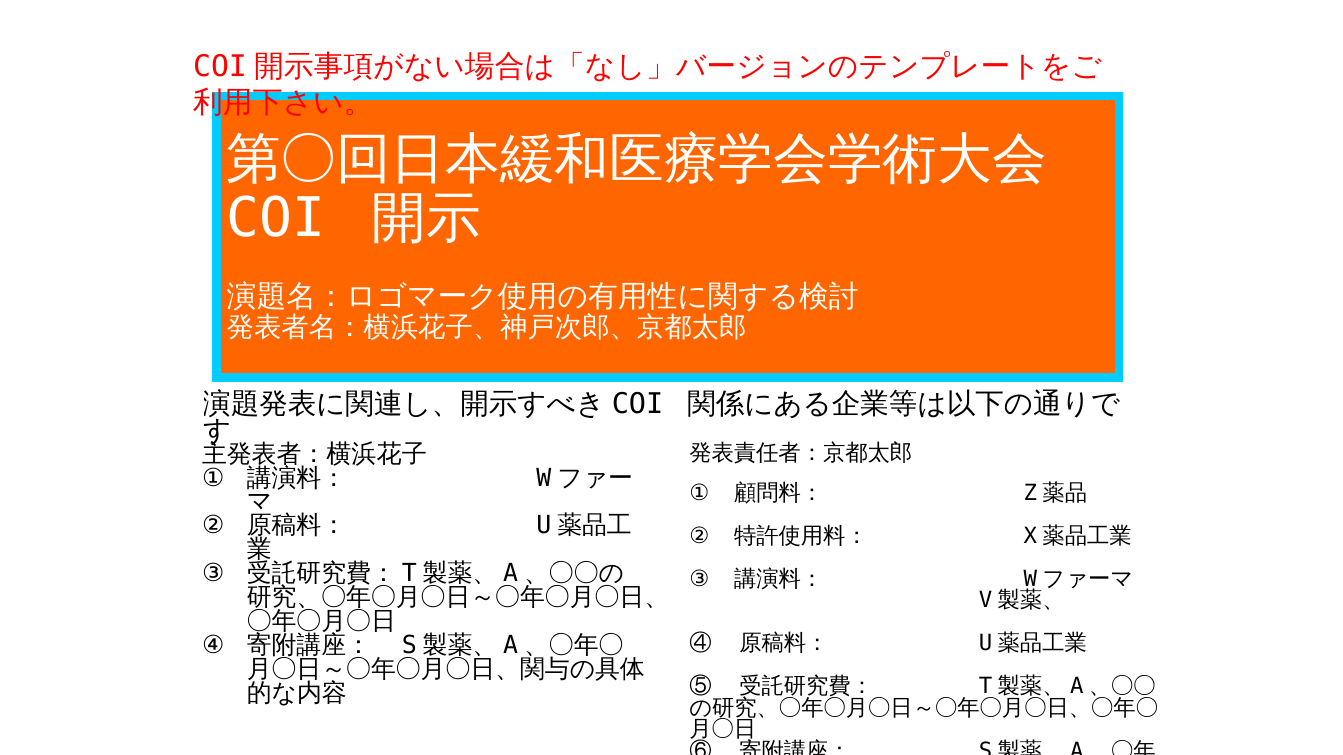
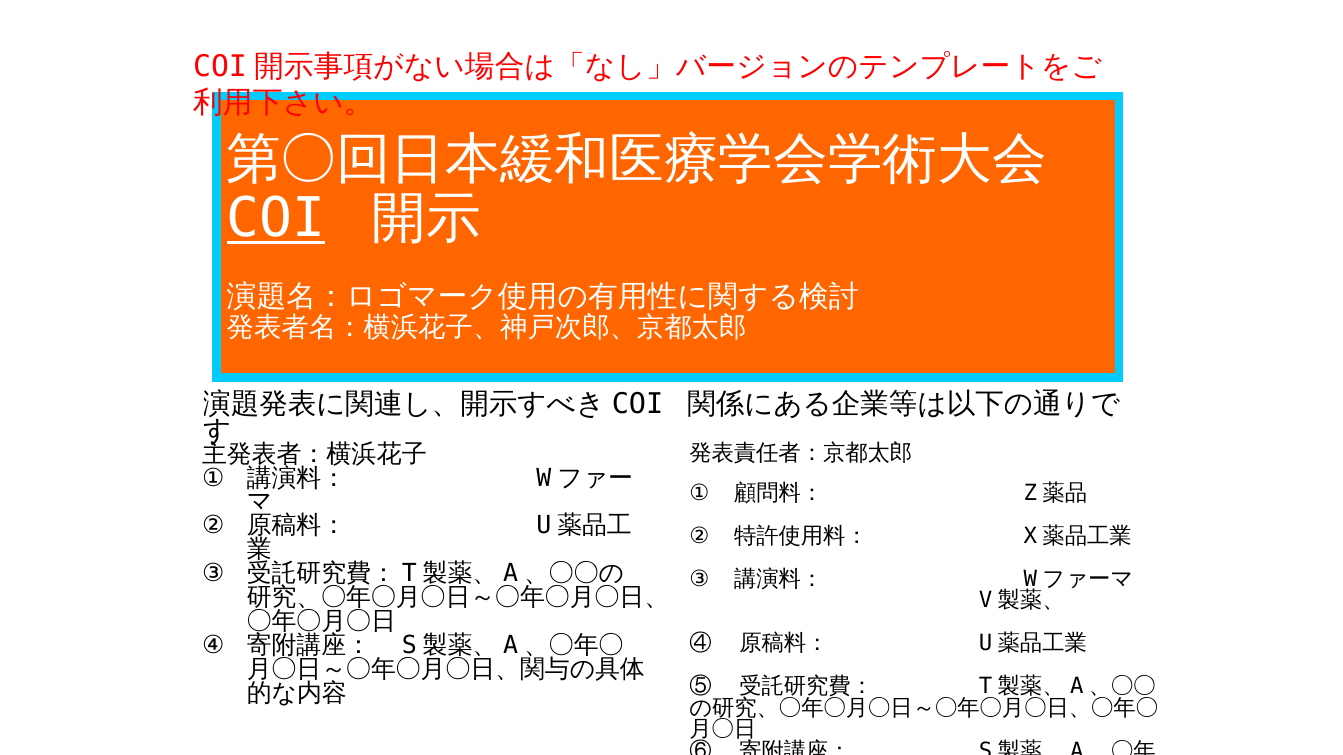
COI underline: none -> present
